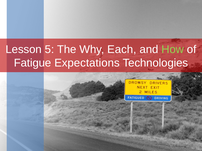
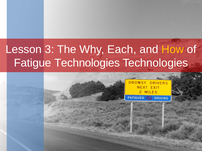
5: 5 -> 3
How colour: light green -> yellow
Fatigue Expectations: Expectations -> Technologies
